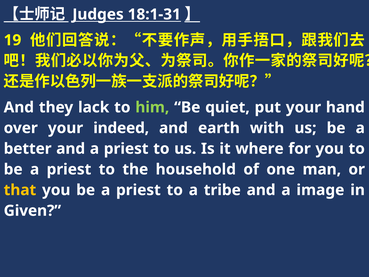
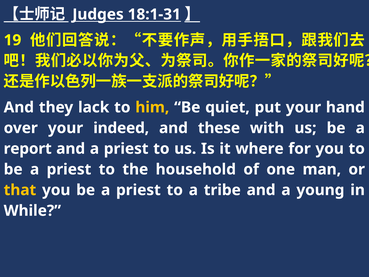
him colour: light green -> yellow
earth: earth -> these
better: better -> report
image: image -> young
Given: Given -> While
